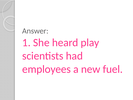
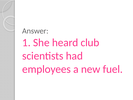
play: play -> club
